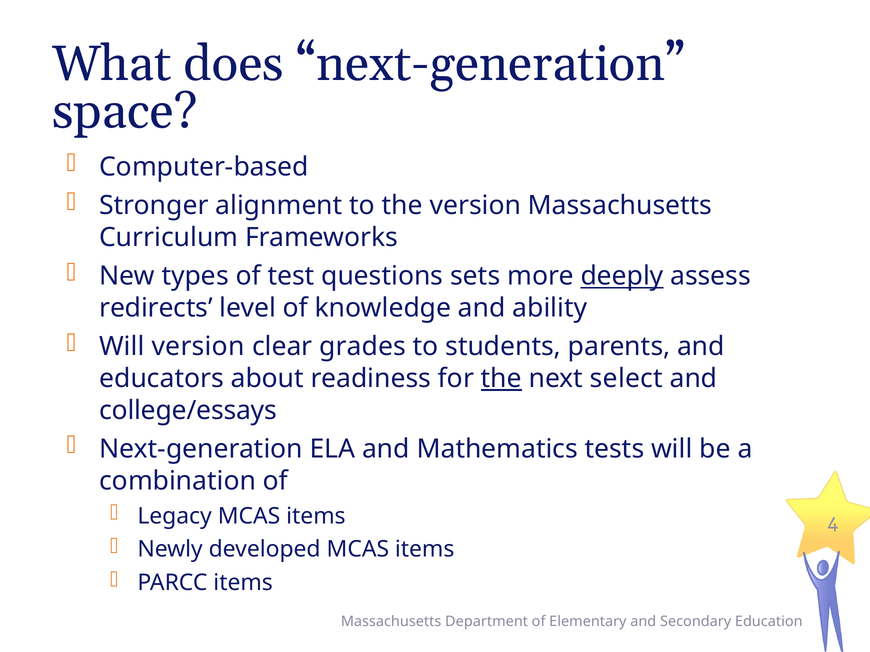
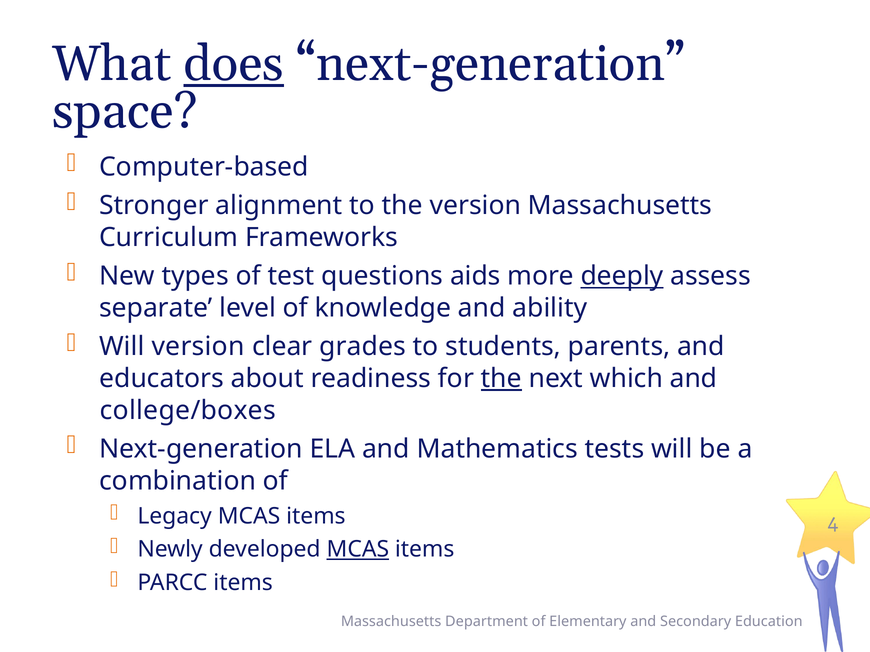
does underline: none -> present
sets: sets -> aids
redirects: redirects -> separate
select: select -> which
college/essays: college/essays -> college/boxes
MCAS at (358, 550) underline: none -> present
